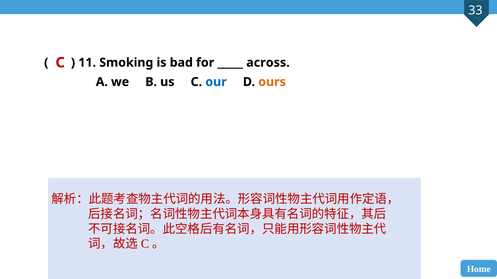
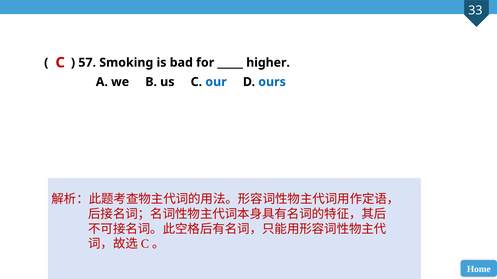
11: 11 -> 57
across: across -> higher
ours colour: orange -> blue
